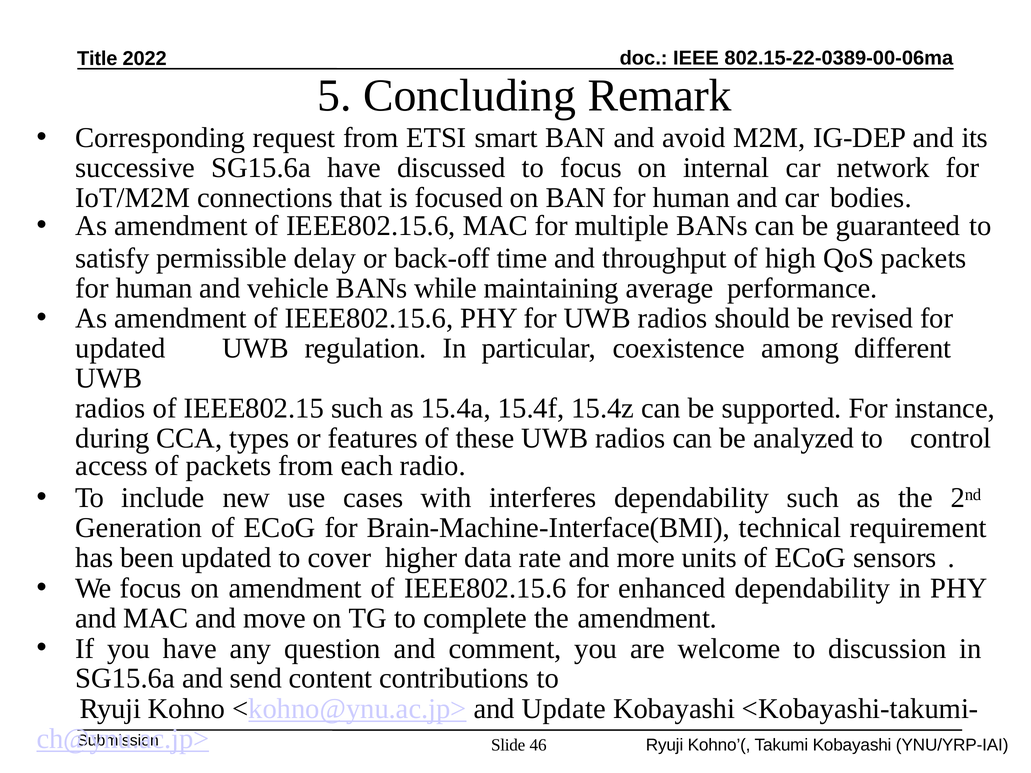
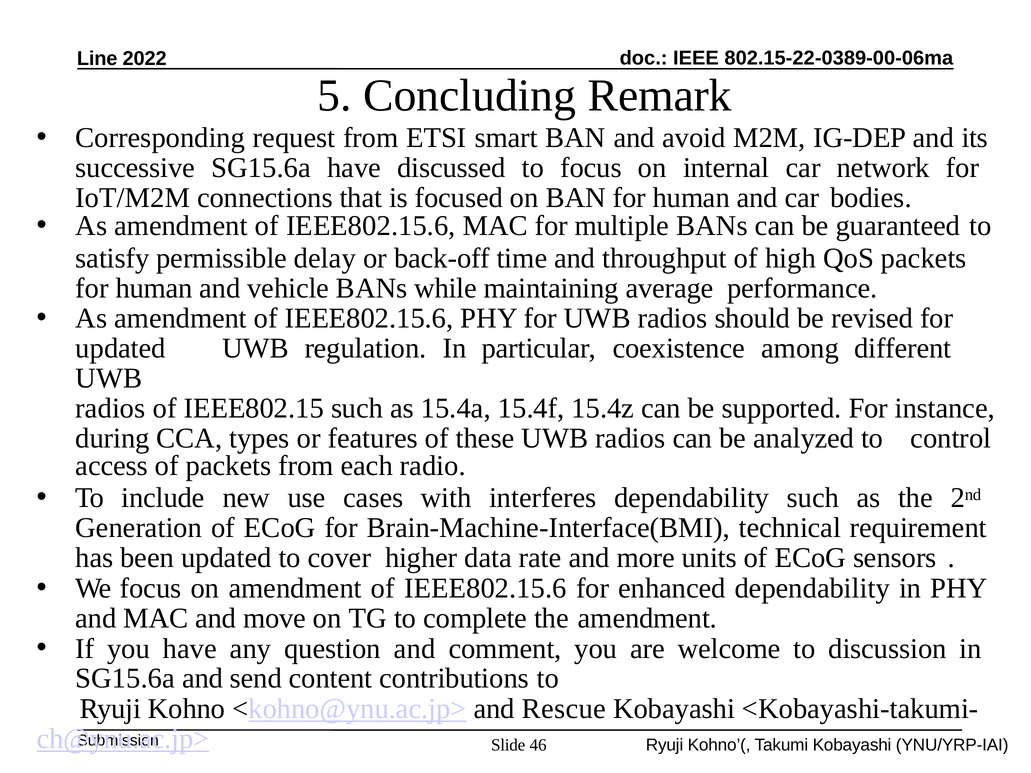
Title: Title -> Line
Update: Update -> Rescue
